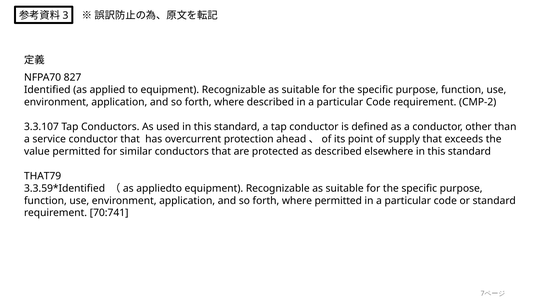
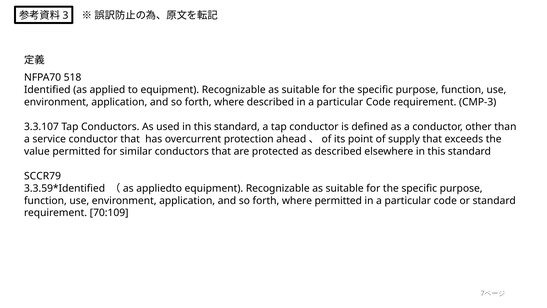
827: 827 -> 518
CMP-2: CMP-2 -> CMP-3
THAT79: THAT79 -> SCCR79
70:741: 70:741 -> 70:109
